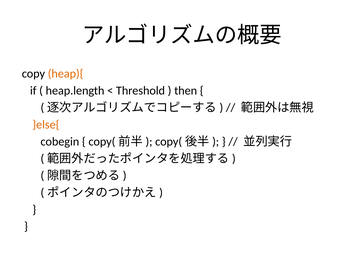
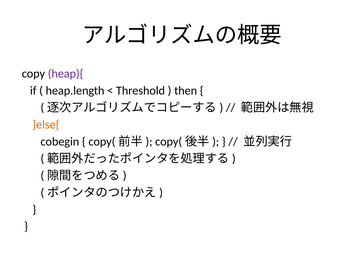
heap){ colour: orange -> purple
